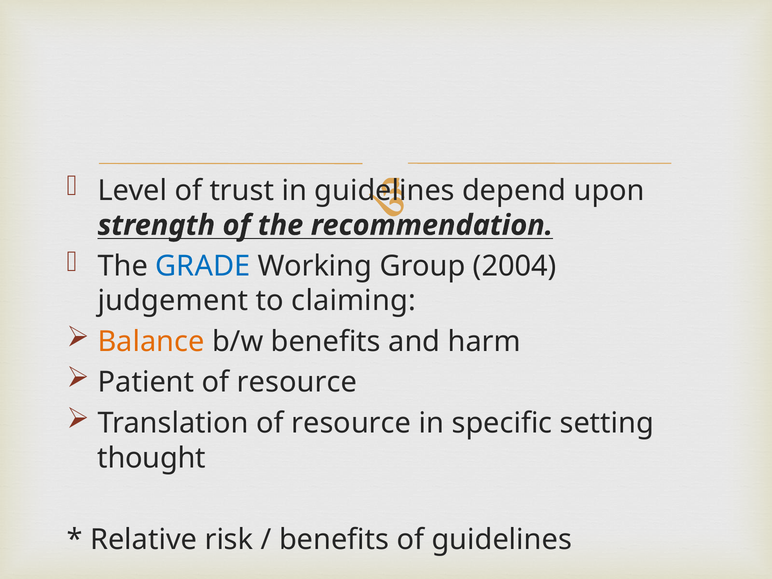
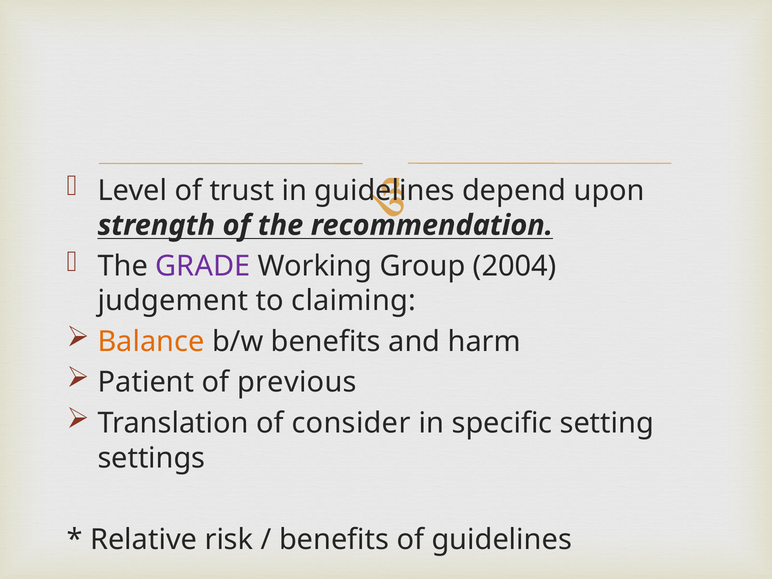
GRADE colour: blue -> purple
resource at (297, 382): resource -> previous
Translation of resource: resource -> consider
thought: thought -> settings
